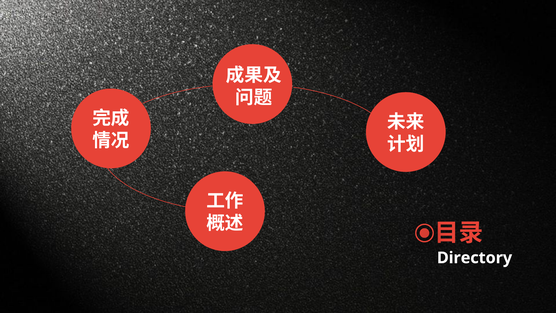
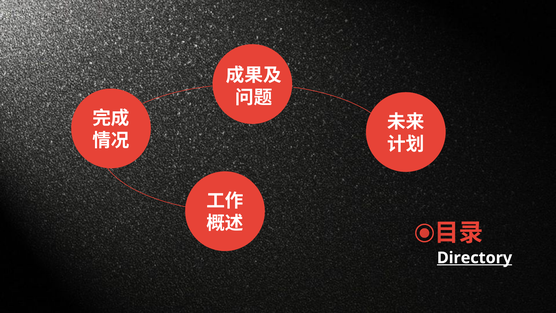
Directory underline: none -> present
